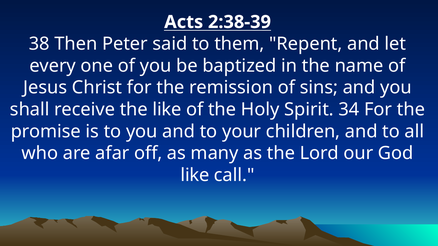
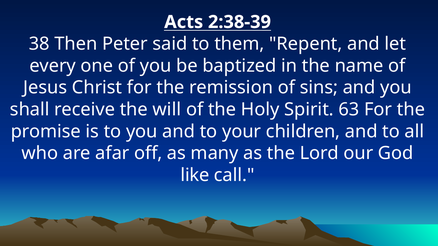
the like: like -> will
34: 34 -> 63
